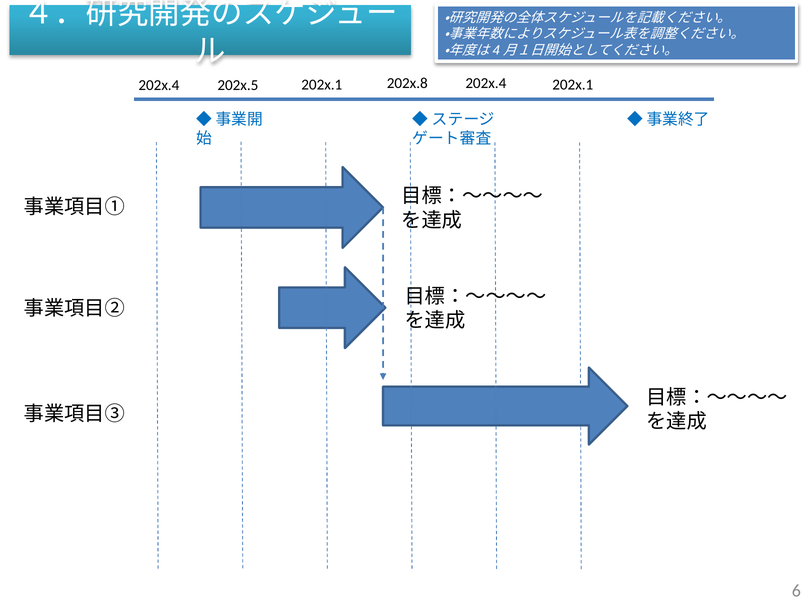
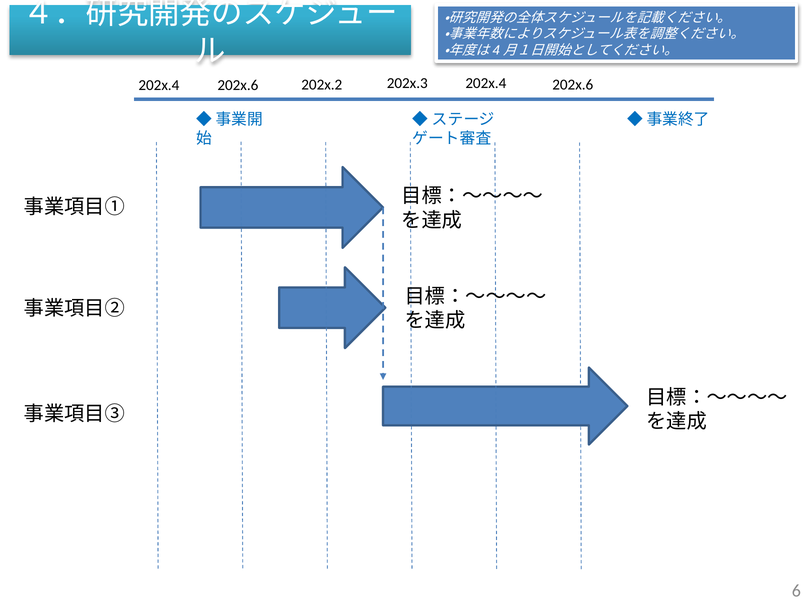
202x.8: 202x.8 -> 202x.3
202x.1 at (573, 84): 202x.1 -> 202x.6
202x.1 at (322, 85): 202x.1 -> 202x.2
202x.5 at (238, 85): 202x.5 -> 202x.6
